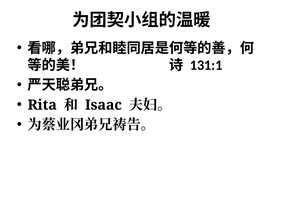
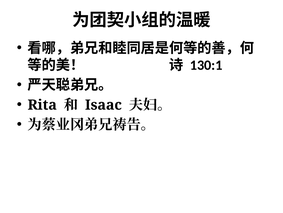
131:1: 131:1 -> 130:1
